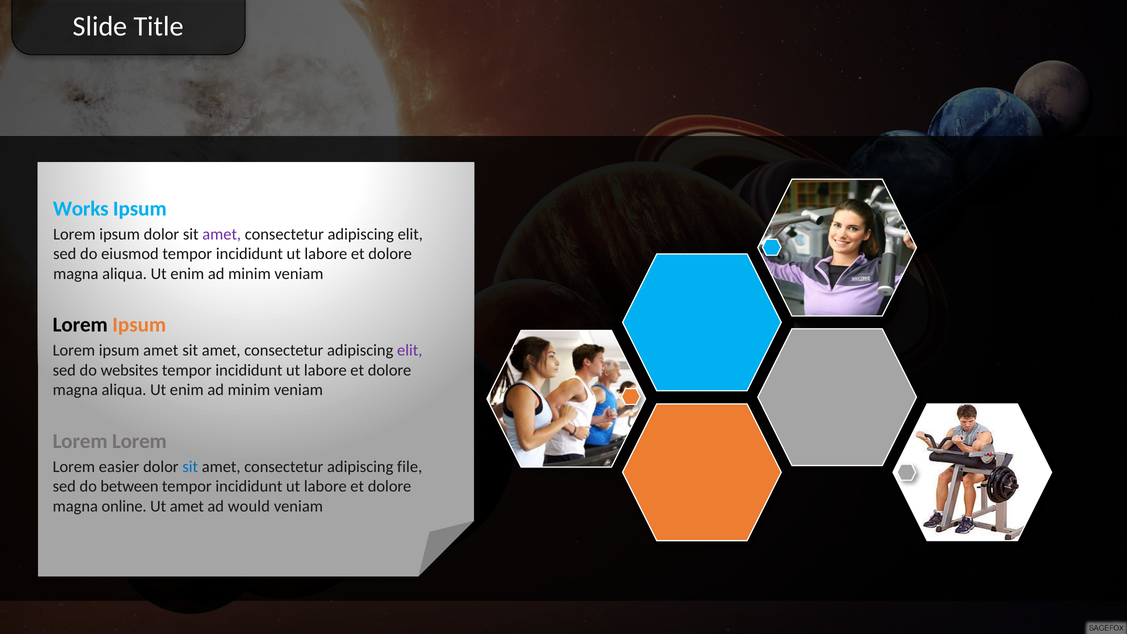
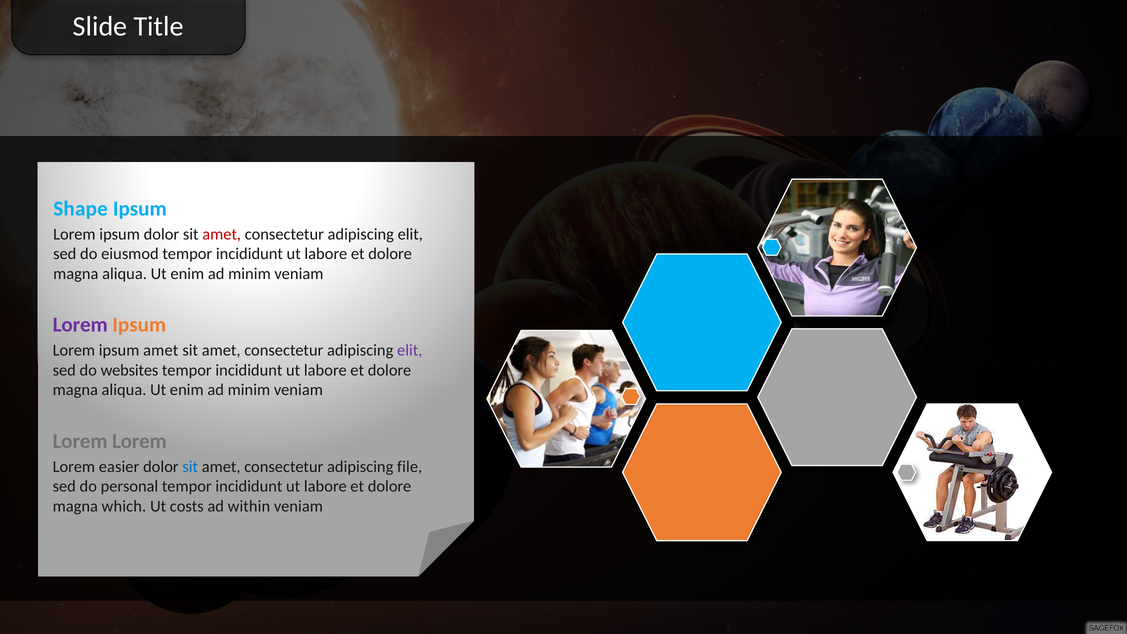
Works: Works -> Shape
amet at (222, 234) colour: purple -> red
Lorem at (80, 325) colour: black -> purple
between: between -> personal
online: online -> which
Ut amet: amet -> costs
would: would -> within
